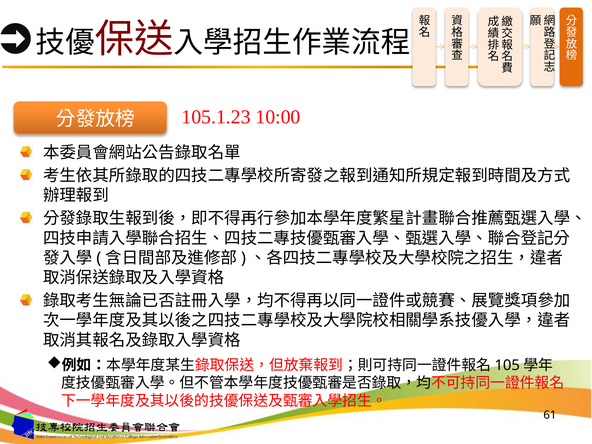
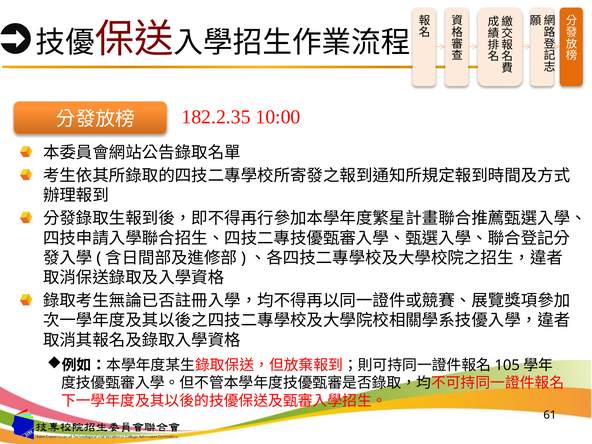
105.1.23: 105.1.23 -> 182.2.35
